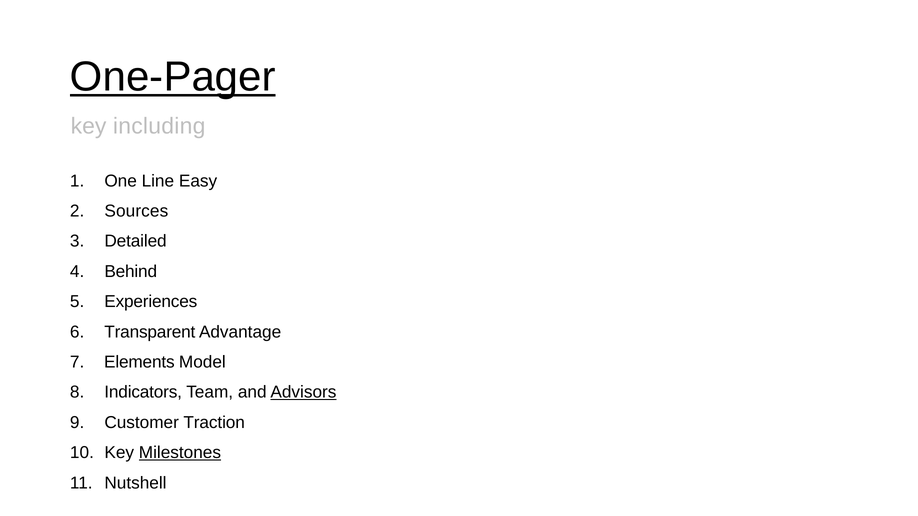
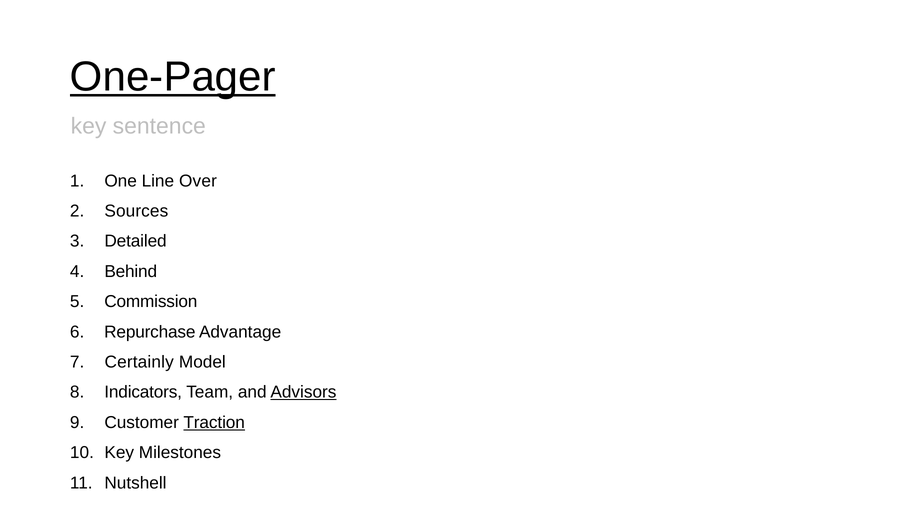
including: including -> sentence
Easy: Easy -> Over
Experiences: Experiences -> Commission
Transparent: Transparent -> Repurchase
Elements: Elements -> Certainly
Traction underline: none -> present
Milestones underline: present -> none
